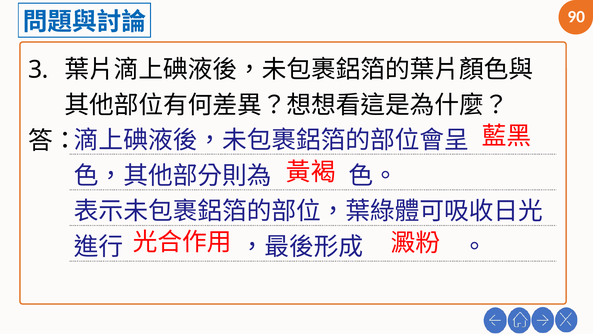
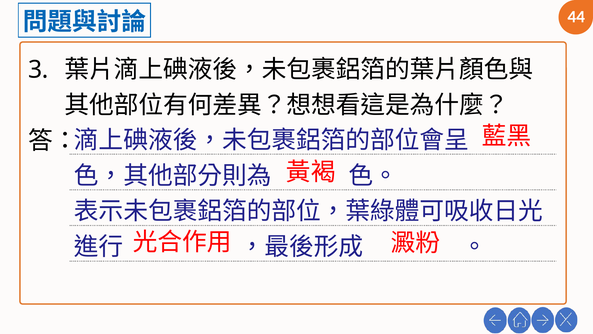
90: 90 -> 44
